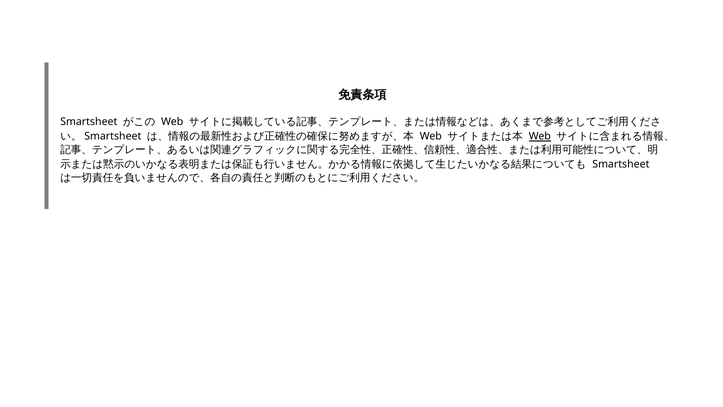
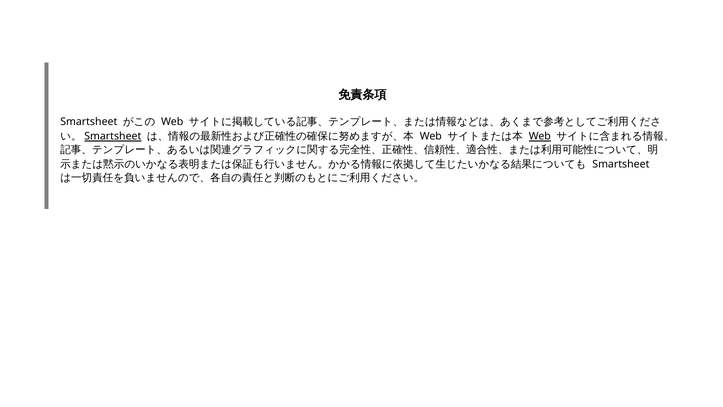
Smartsheet at (113, 136) underline: none -> present
